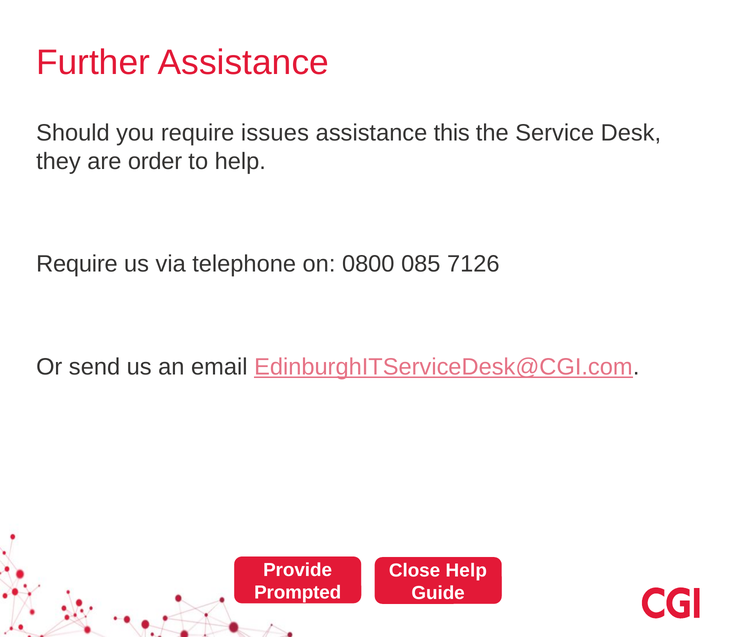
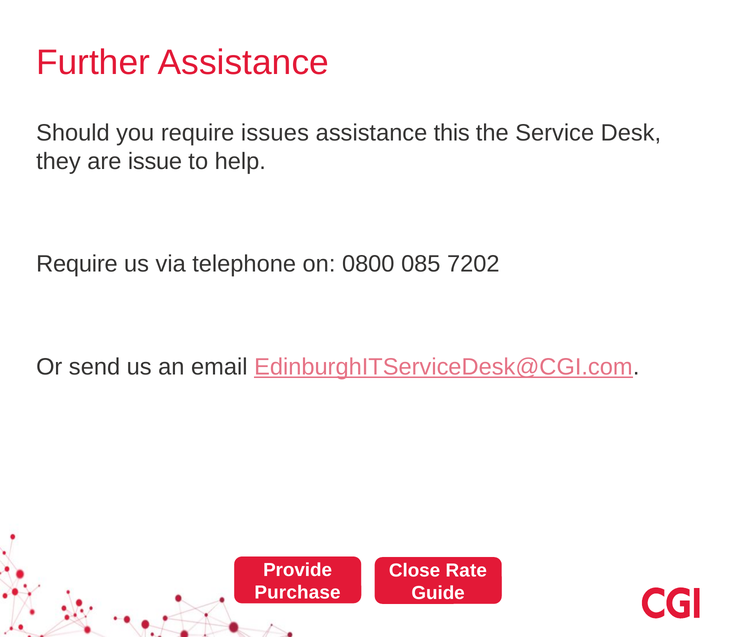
order: order -> issue
7126: 7126 -> 7202
Close Help: Help -> Rate
Prompted: Prompted -> Purchase
